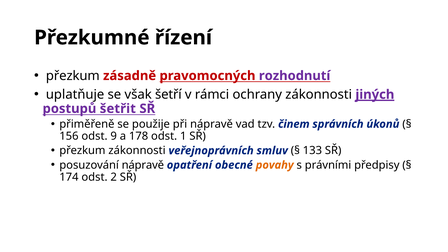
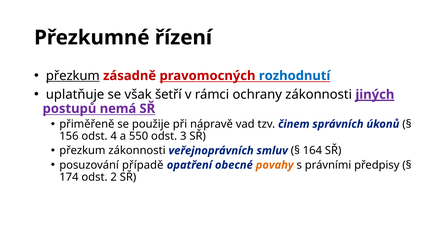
přezkum at (73, 76) underline: none -> present
rozhodnutí colour: purple -> blue
šetřit: šetřit -> nemá
9: 9 -> 4
178: 178 -> 550
1: 1 -> 3
133: 133 -> 164
posuzování nápravě: nápravě -> případě
